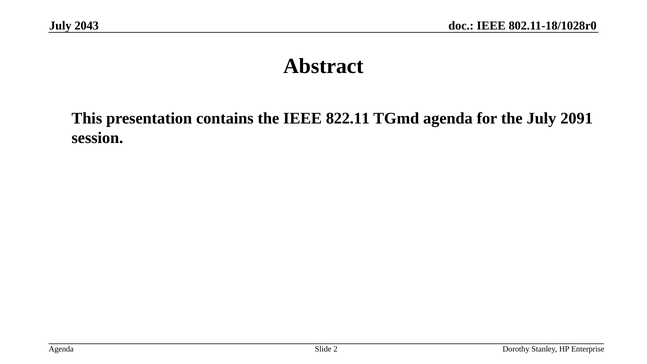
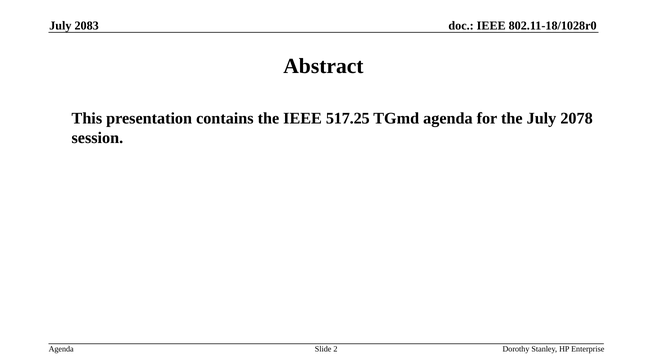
2043: 2043 -> 2083
822.11: 822.11 -> 517.25
2091: 2091 -> 2078
